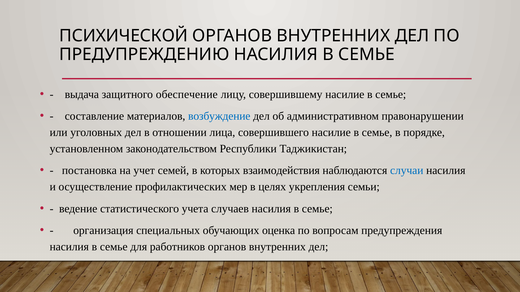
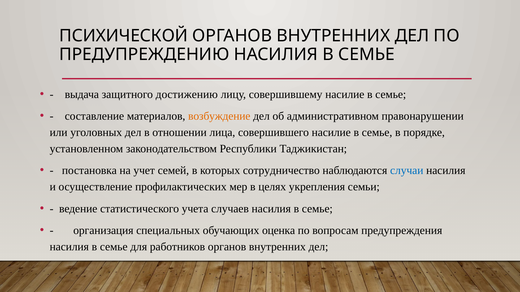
обеспечение: обеспечение -> достижению
возбуждение colour: blue -> orange
взаимодействия: взаимодействия -> сотрудничество
